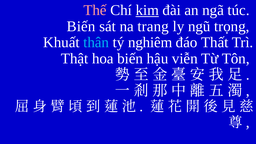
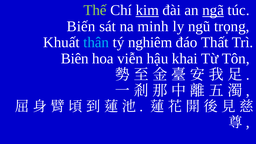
Thế colour: pink -> light green
ngã underline: none -> present
trang: trang -> minh
Thật: Thật -> Biên
hoa biến: biến -> viễn
viễn: viễn -> khai
